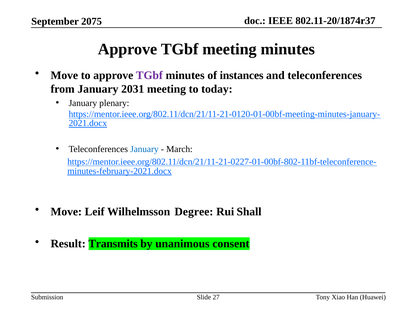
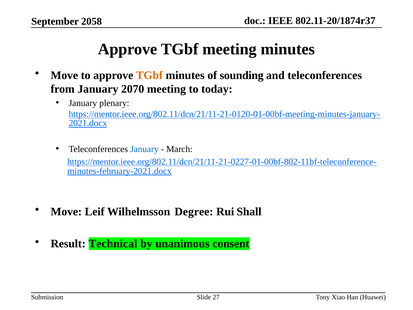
2075: 2075 -> 2058
TGbf at (149, 75) colour: purple -> orange
instances: instances -> sounding
2031: 2031 -> 2070
Transmits: Transmits -> Technical
